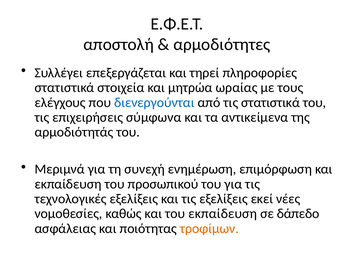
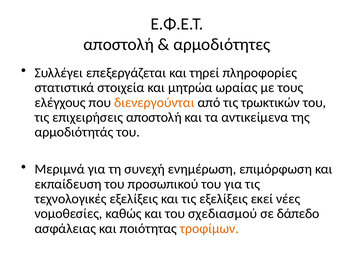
διενεργούνται colour: blue -> orange
τις στατιστικά: στατιστικά -> τρωκτικών
επιχειρήσεις σύμφωνα: σύμφωνα -> αποστολή
του εκπαίδευση: εκπαίδευση -> σχεδιασμού
